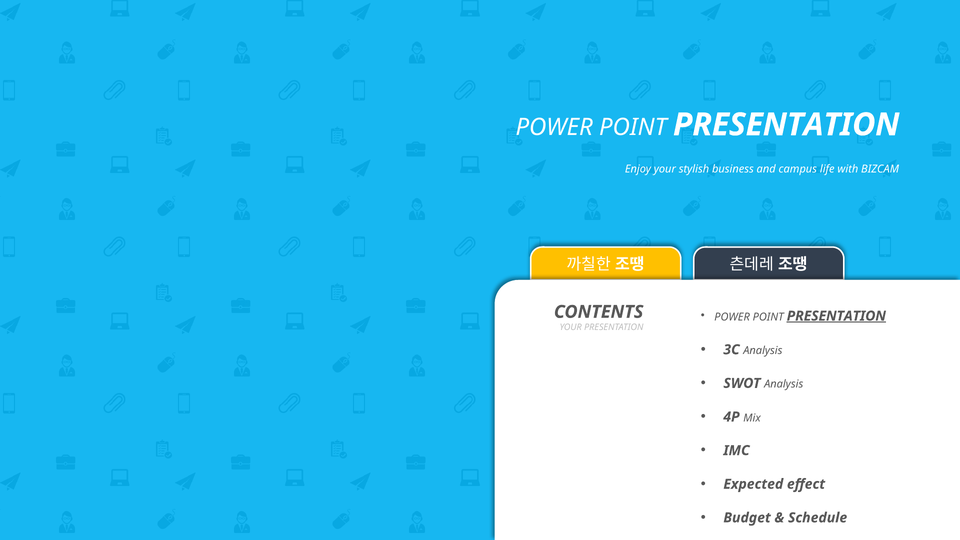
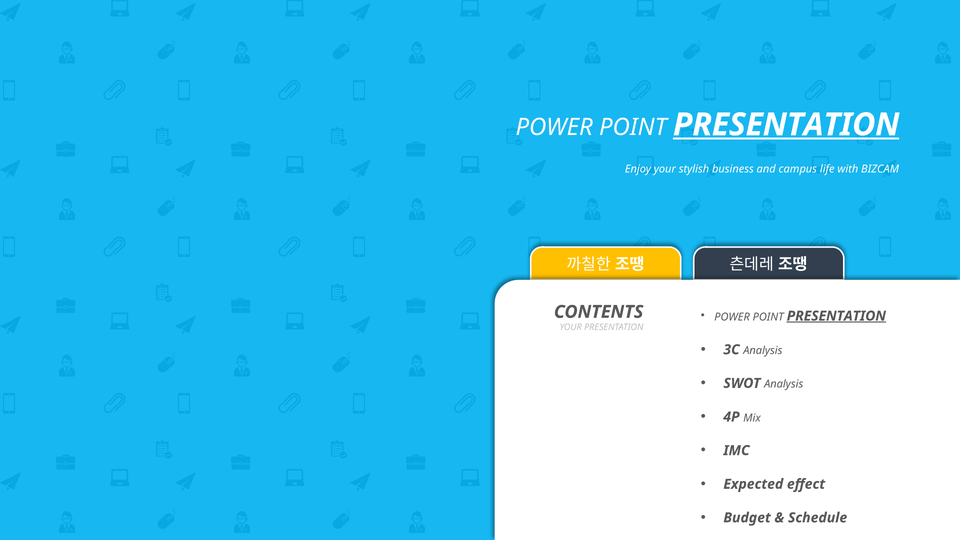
PRESENTATION at (786, 125) underline: none -> present
